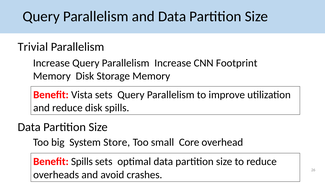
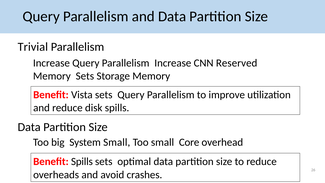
Footprint: Footprint -> Reserved
Disk at (85, 76): Disk -> Sets
System Store: Store -> Small
